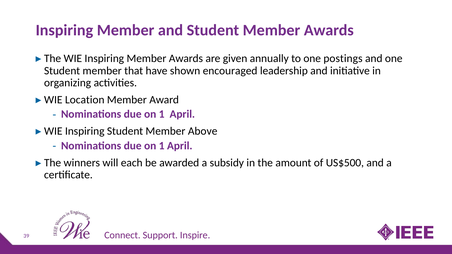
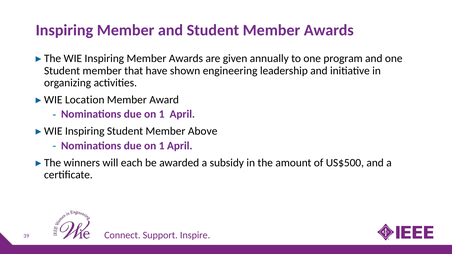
postings: postings -> program
encouraged: encouraged -> engineering
